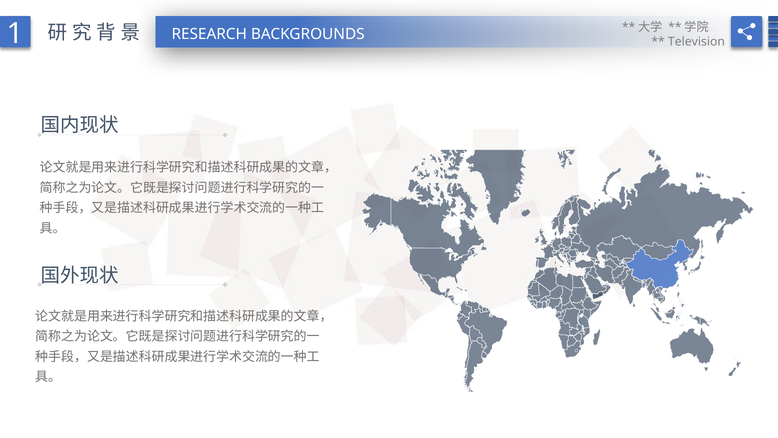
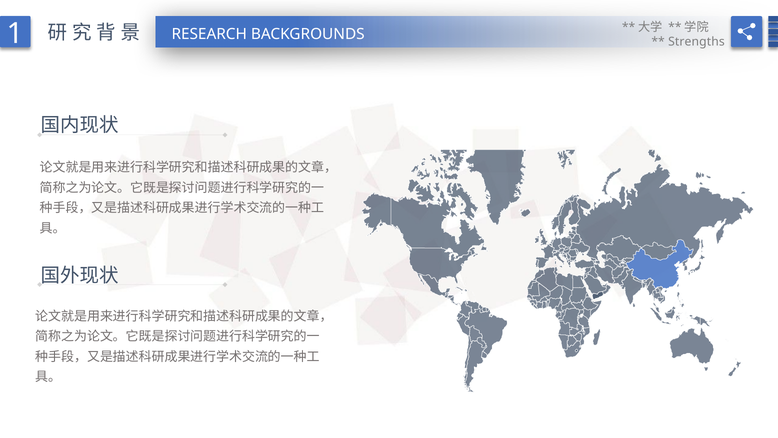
Television: Television -> Strengths
